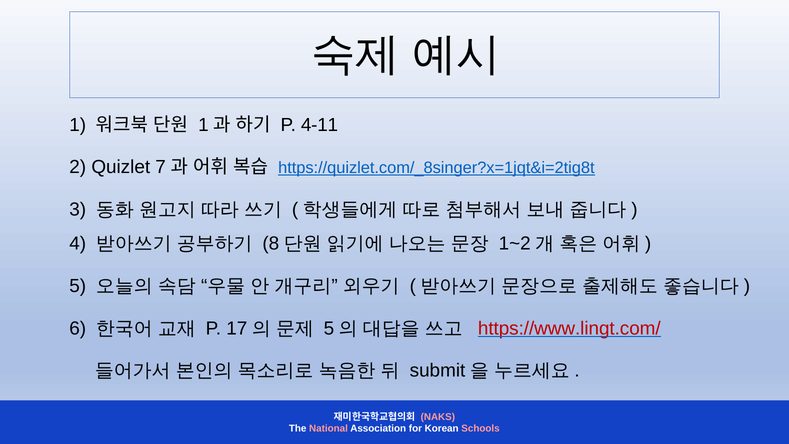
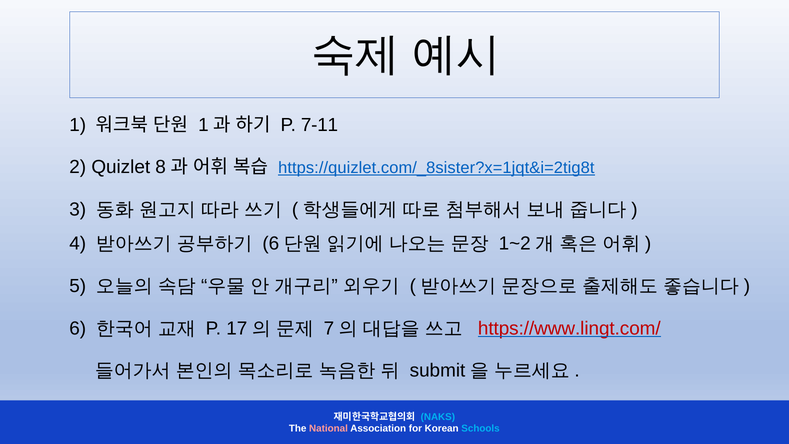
4-11: 4-11 -> 7-11
7: 7 -> 8
https://quizlet.com/_8singer?x=1jqt&i=2tig8t: https://quizlet.com/_8singer?x=1jqt&i=2tig8t -> https://quizlet.com/_8sister?x=1jqt&i=2tig8t
8 at (271, 244): 8 -> 6
5 at (329, 328): 5 -> 7
NAKS colour: pink -> light blue
Schools colour: pink -> light blue
